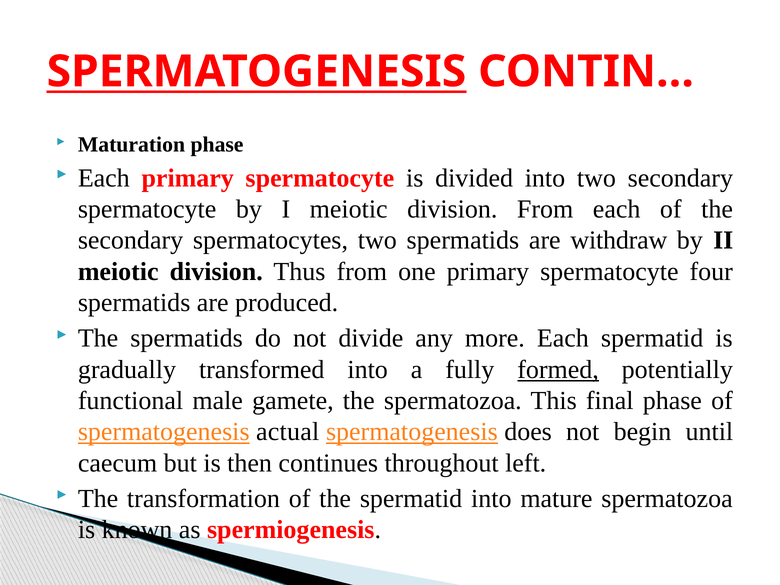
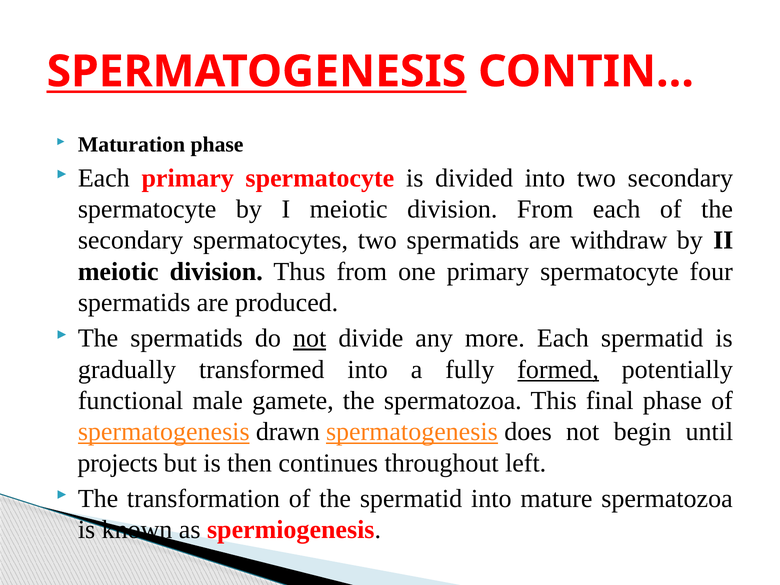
not at (310, 338) underline: none -> present
actual: actual -> drawn
caecum: caecum -> projects
